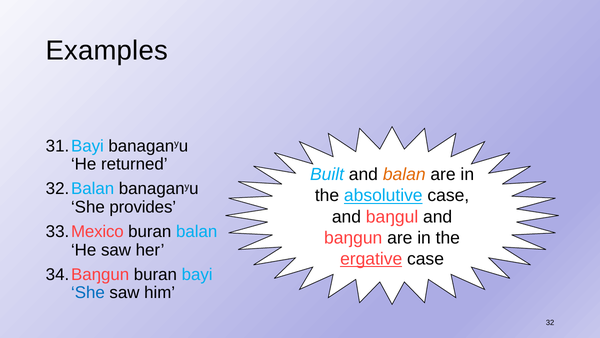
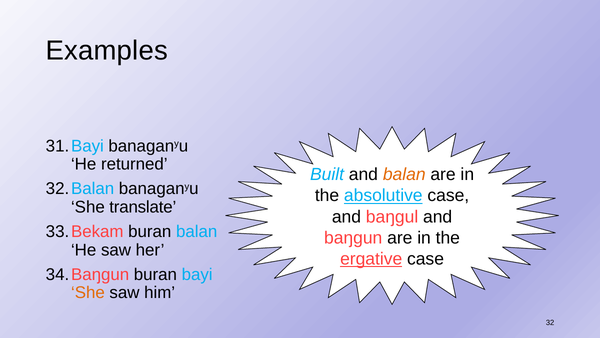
provides: provides -> translate
Mexico: Mexico -> Bekam
She at (88, 292) colour: blue -> orange
